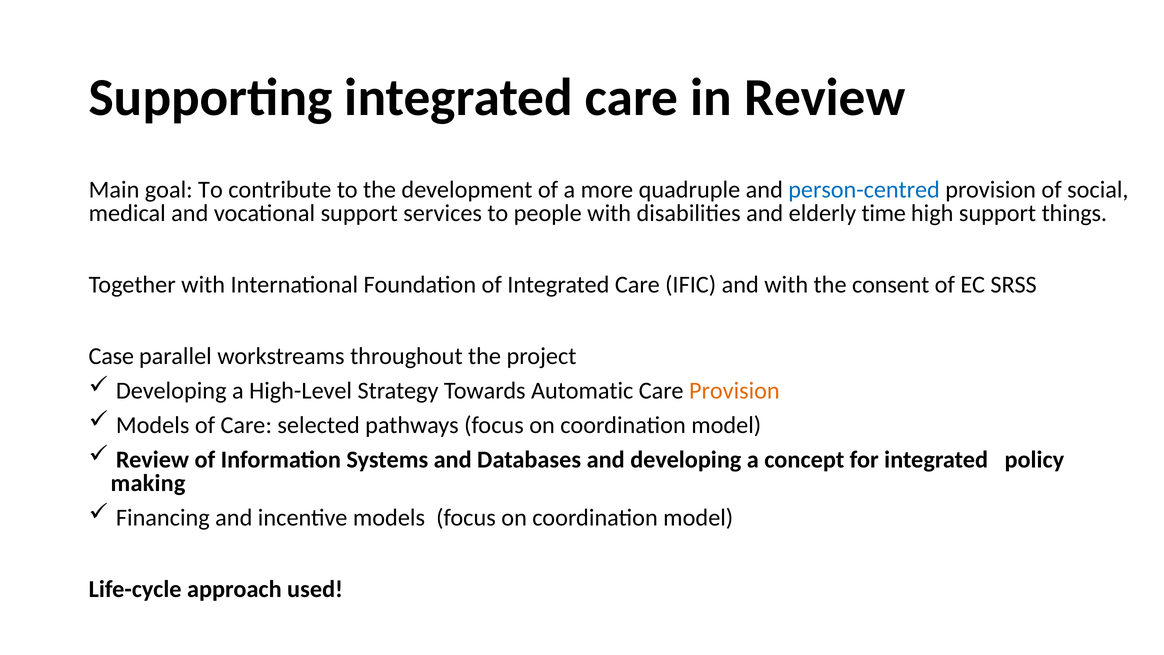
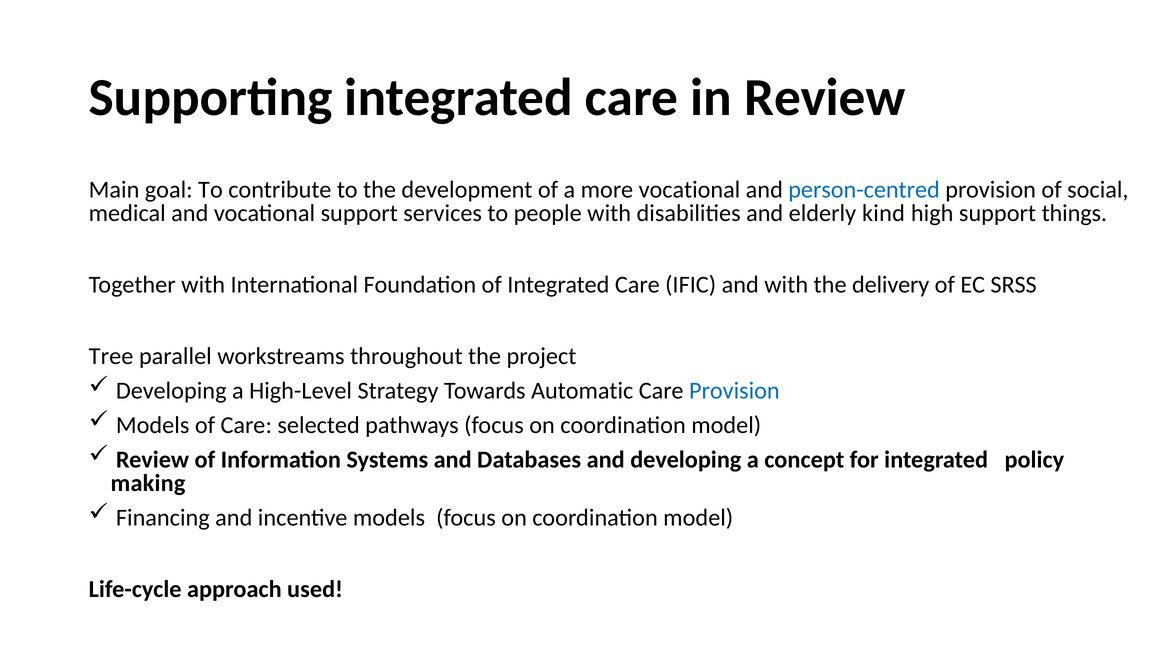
more quadruple: quadruple -> vocational
time: time -> kind
consent: consent -> delivery
Case: Case -> Tree
Provision at (734, 391) colour: orange -> blue
